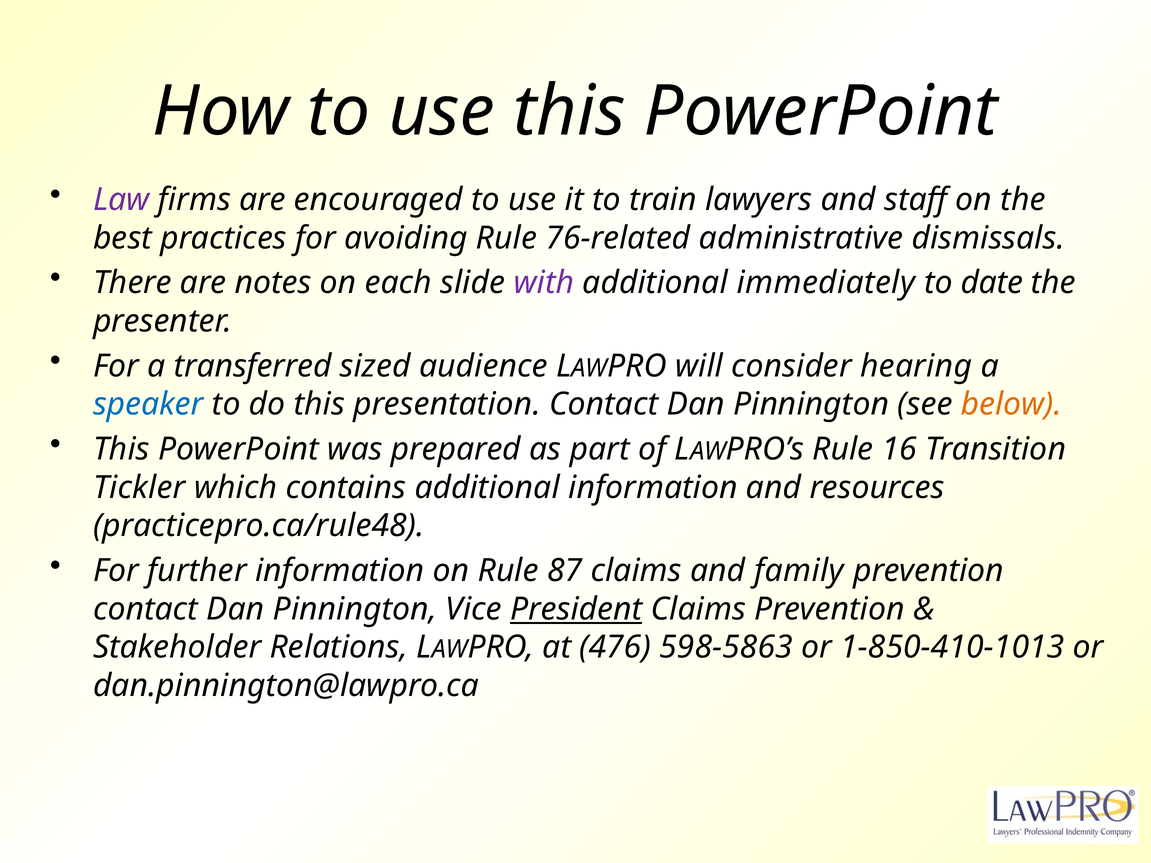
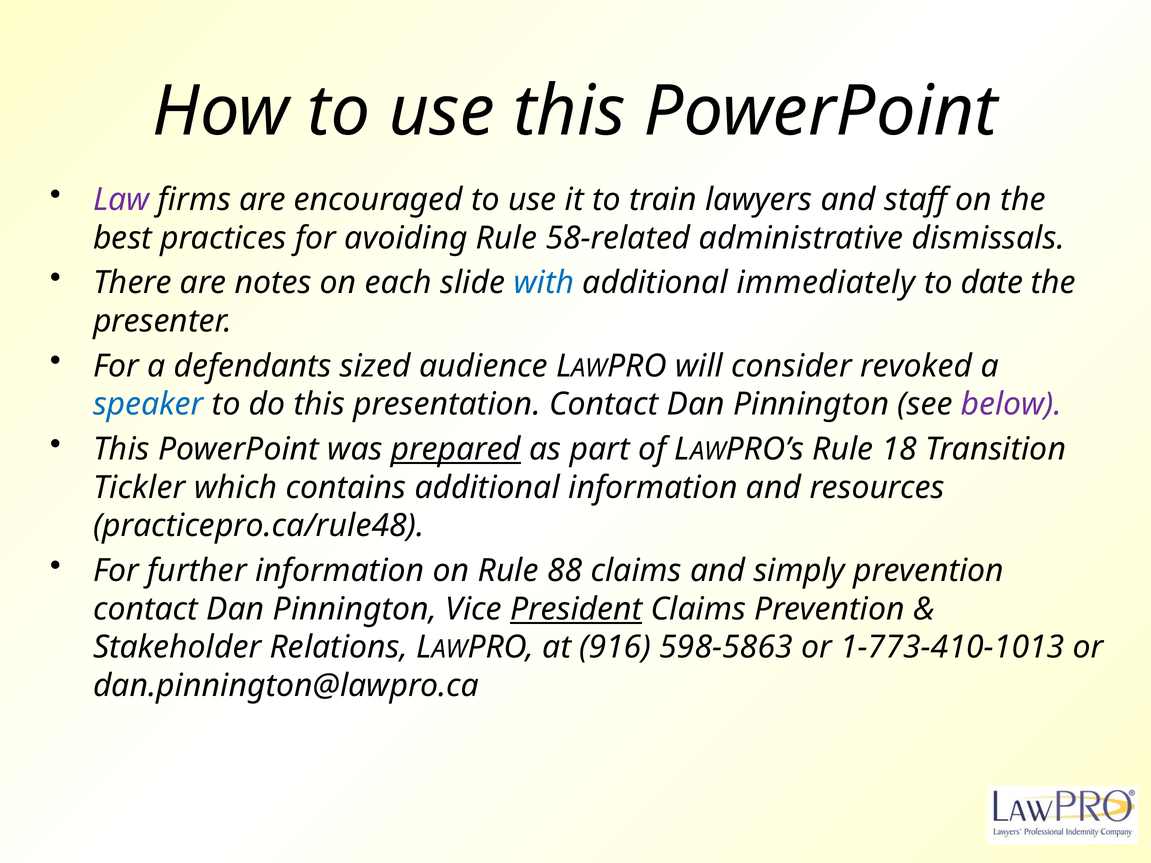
76-related: 76-related -> 58-related
with colour: purple -> blue
transferred: transferred -> defendants
hearing: hearing -> revoked
below colour: orange -> purple
prepared underline: none -> present
16: 16 -> 18
87: 87 -> 88
family: family -> simply
476: 476 -> 916
1-850-410-1013: 1-850-410-1013 -> 1-773-410-1013
